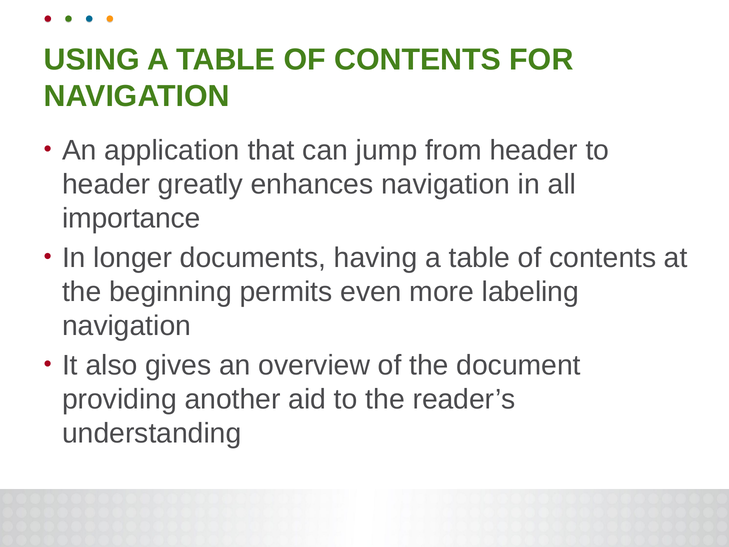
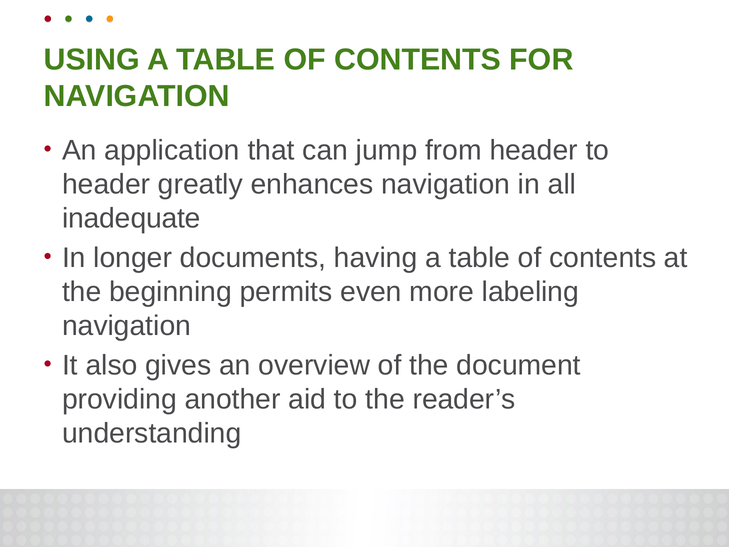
importance: importance -> inadequate
